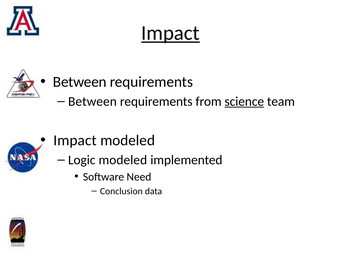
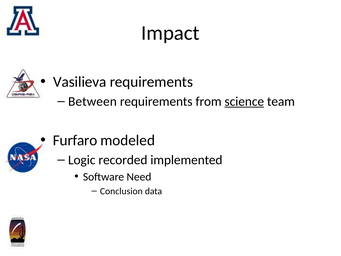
Impact at (170, 33) underline: present -> none
Between at (80, 82): Between -> Vasilieva
Impact at (75, 140): Impact -> Furfaro
Logic modeled: modeled -> recorded
